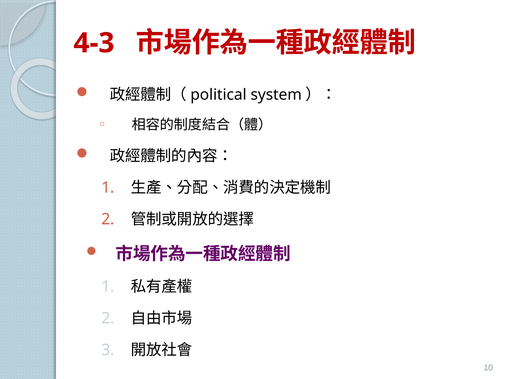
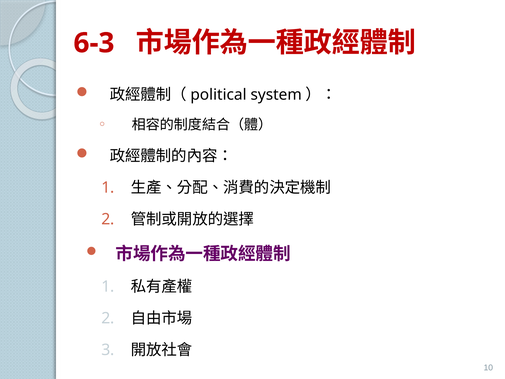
4-3: 4-3 -> 6-3
